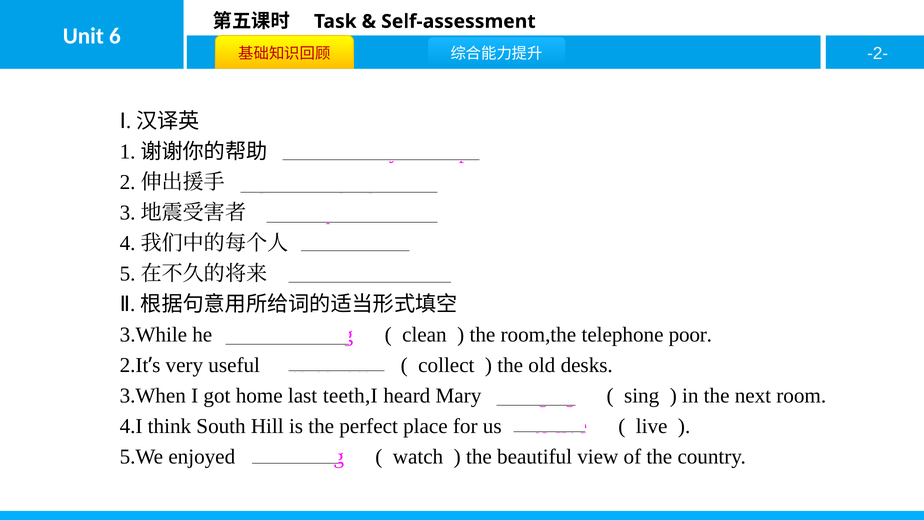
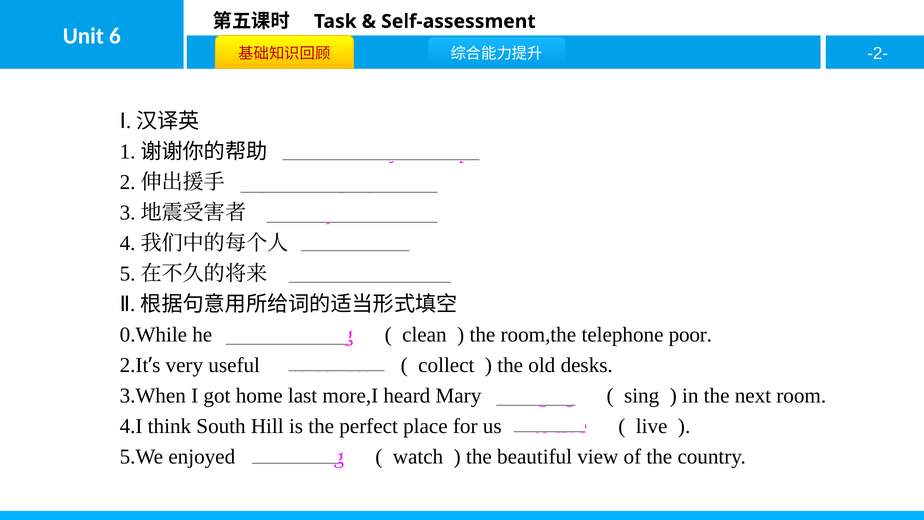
3.While: 3.While -> 0.While
teeth,I: teeth,I -> more,I
